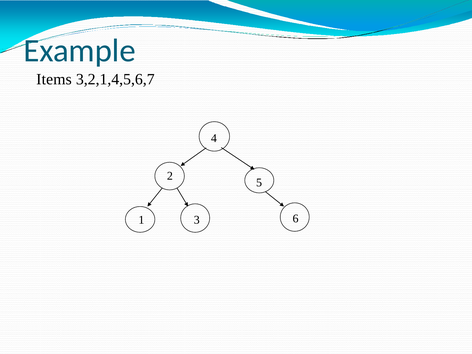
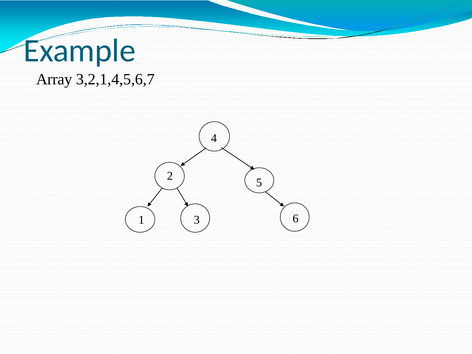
Items: Items -> Array
